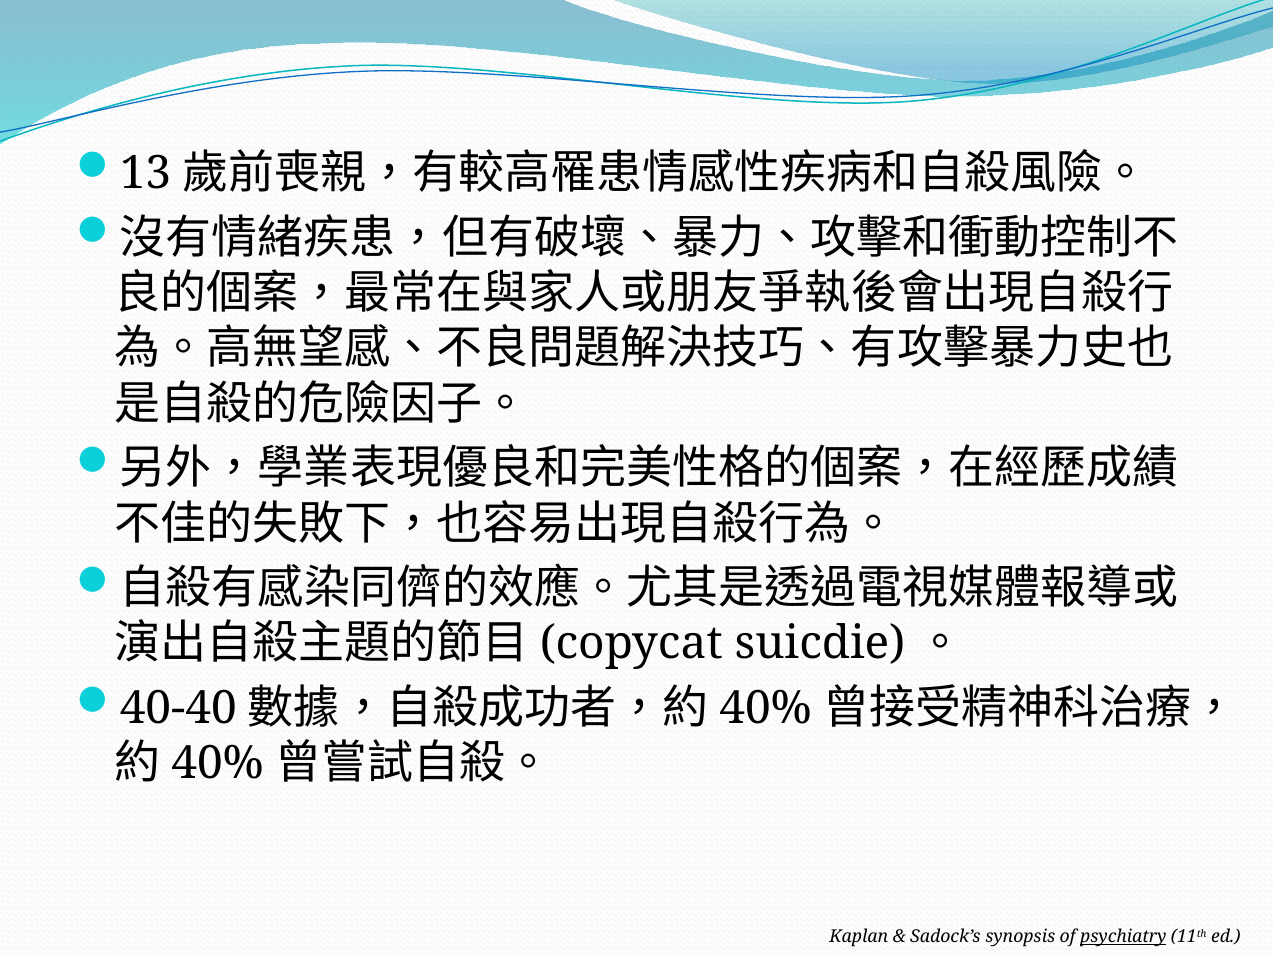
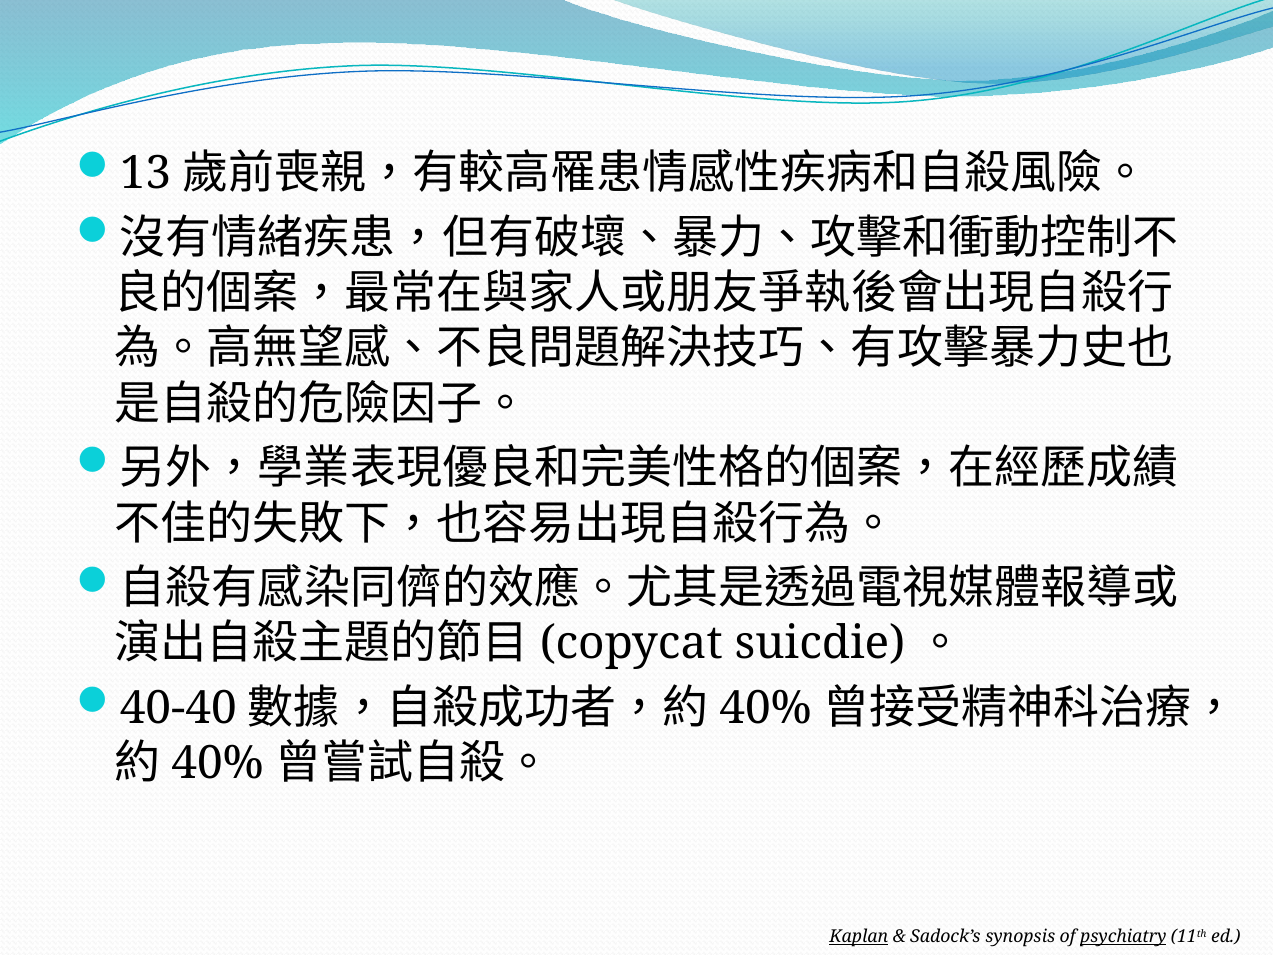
Kaplan underline: none -> present
